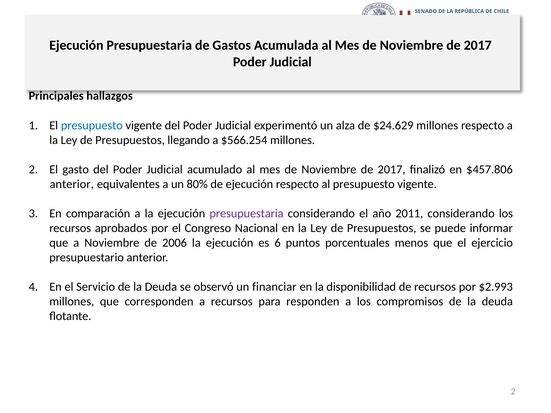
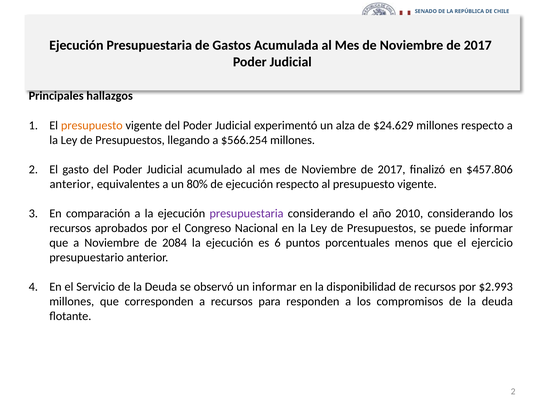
presupuesto at (92, 125) colour: blue -> orange
2011: 2011 -> 2010
2006: 2006 -> 2084
un financiar: financiar -> informar
